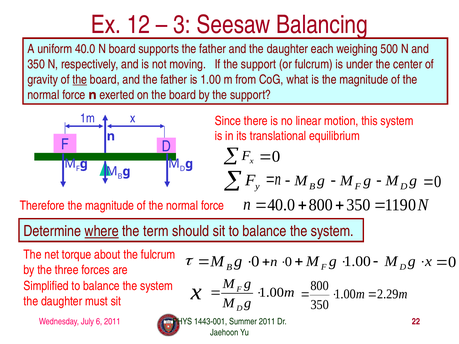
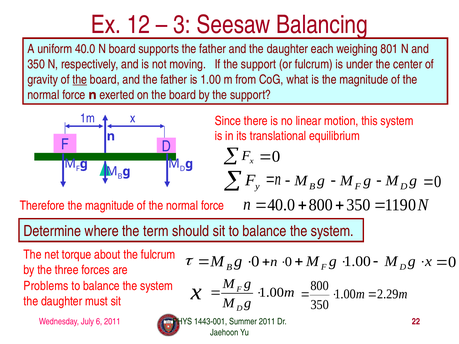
500: 500 -> 801
where underline: present -> none
Simplified: Simplified -> Problems
